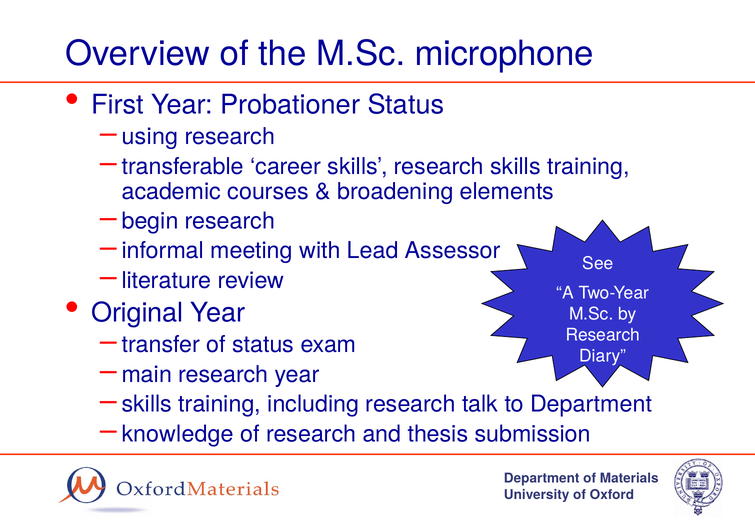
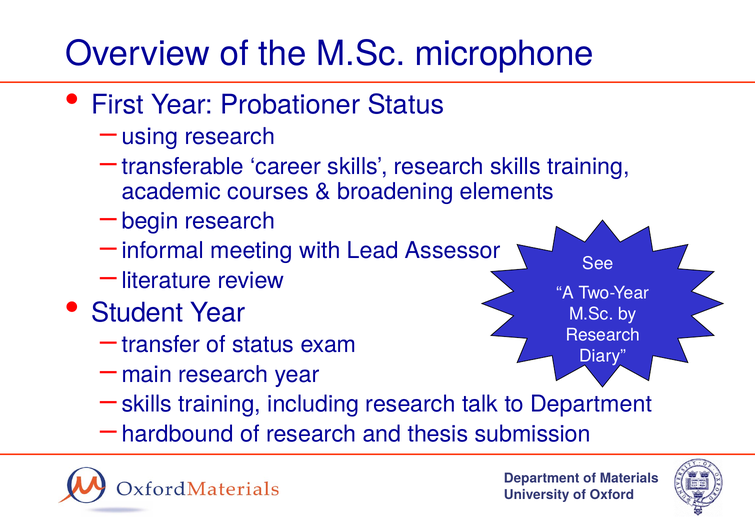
Original: Original -> Student
knowledge: knowledge -> hardbound
